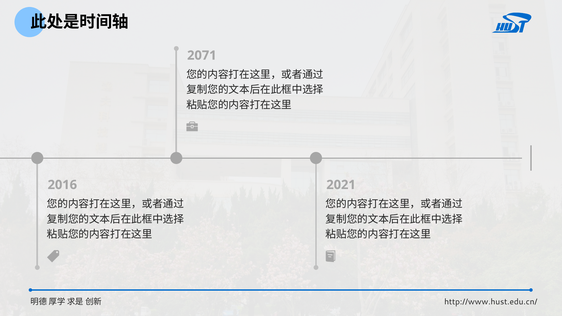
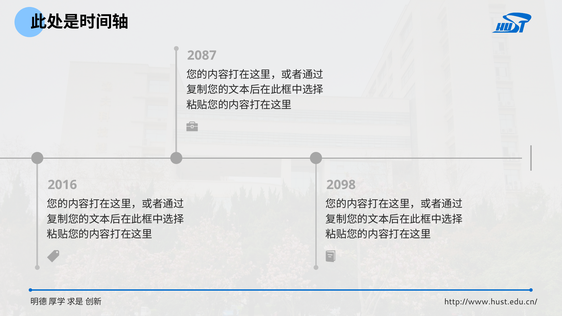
2071: 2071 -> 2087
2021: 2021 -> 2098
